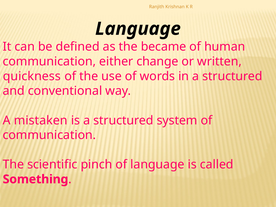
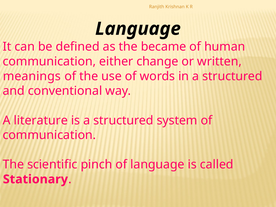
quickness: quickness -> meanings
mistaken: mistaken -> literature
Something: Something -> Stationary
